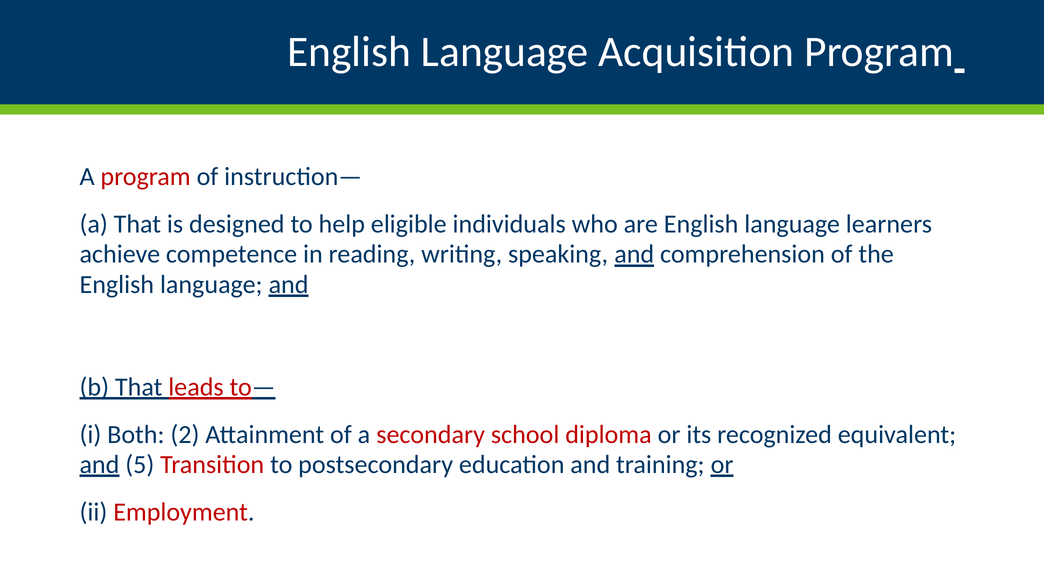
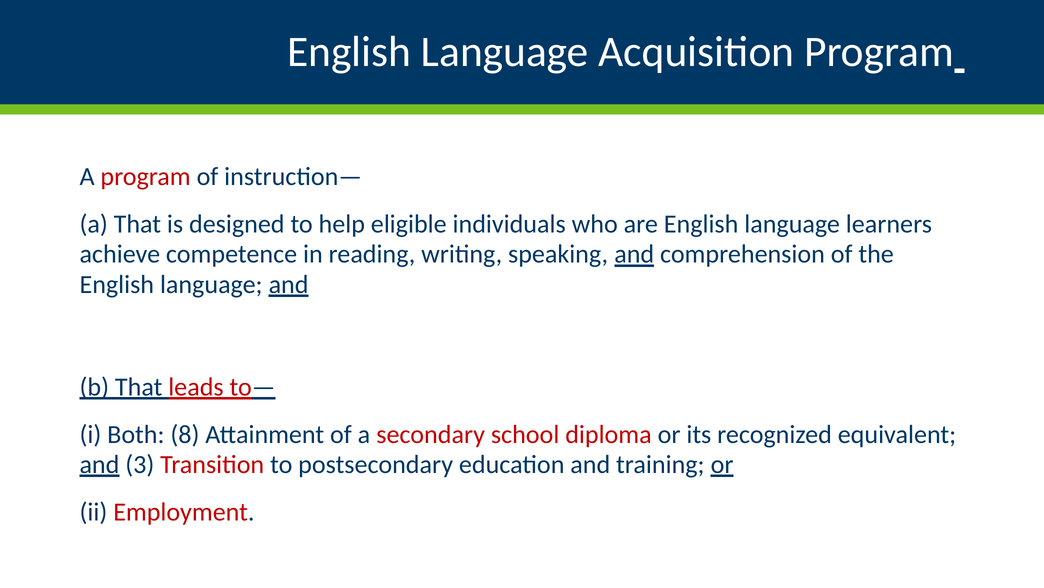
2: 2 -> 8
5: 5 -> 3
